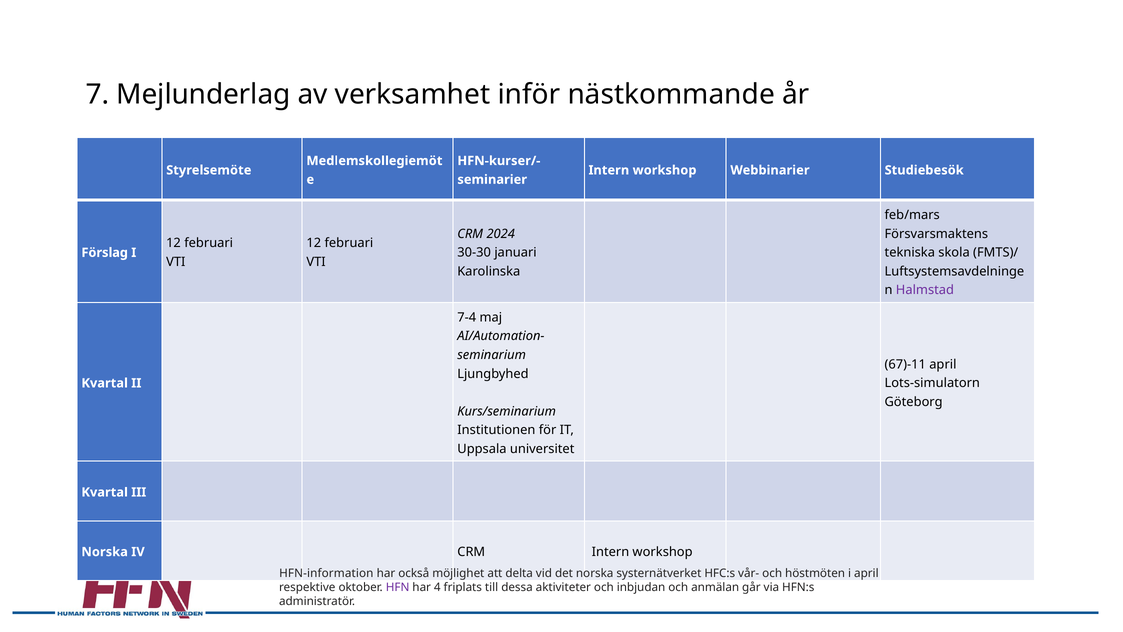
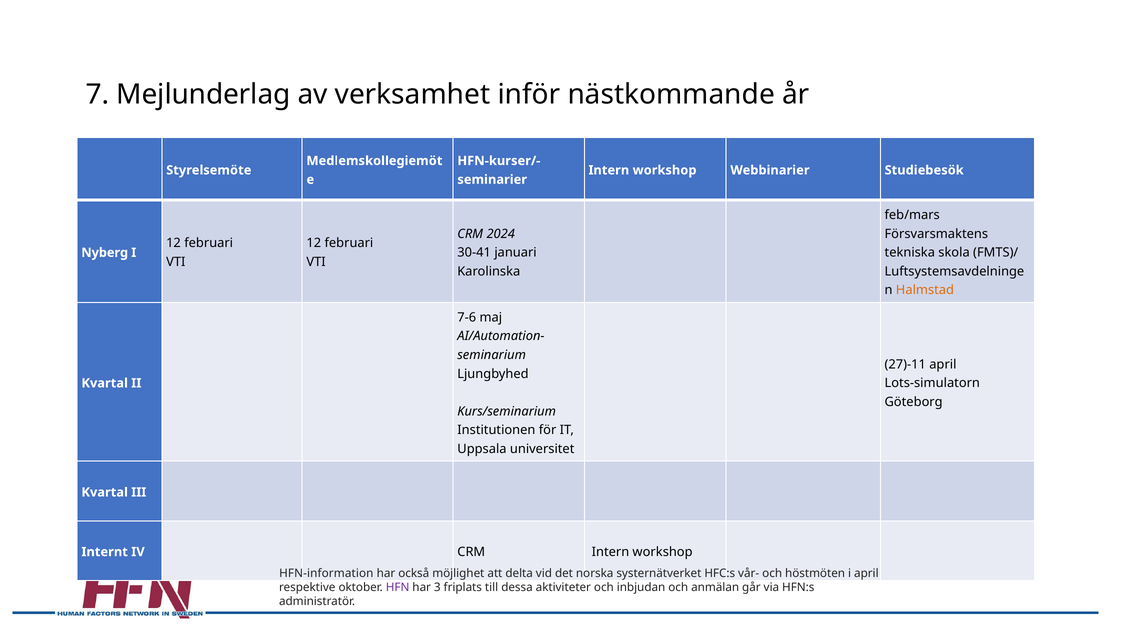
30-30: 30-30 -> 30-41
Förslag: Förslag -> Nyberg
Halmstad colour: purple -> orange
7-4: 7-4 -> 7-6
67)-11: 67)-11 -> 27)-11
Norska at (105, 552): Norska -> Internt
4: 4 -> 3
